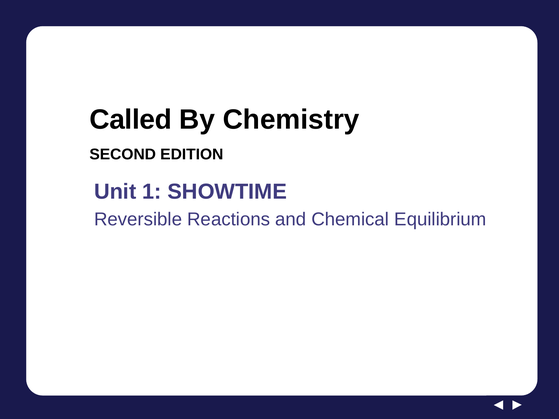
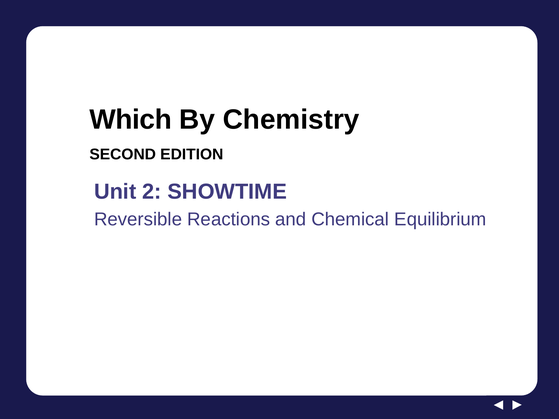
Called: Called -> Which
1: 1 -> 2
